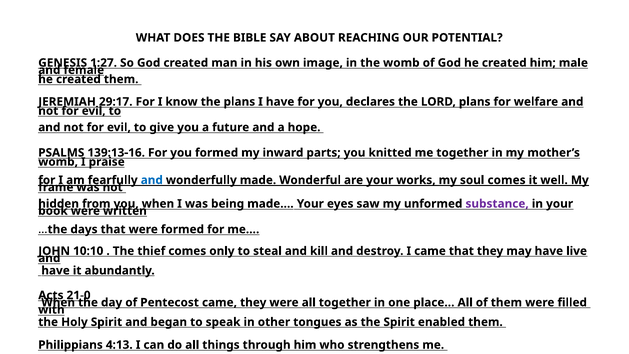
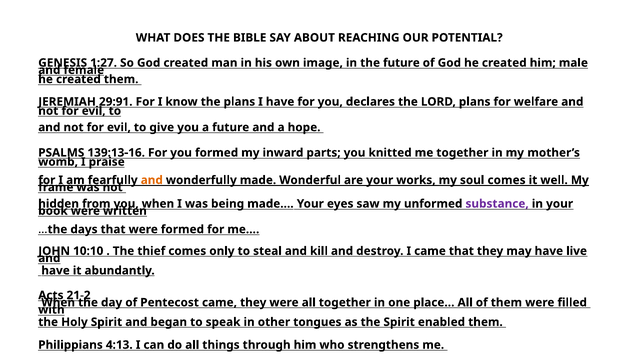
the womb: womb -> future
29:17: 29:17 -> 29:91
and at (152, 180) colour: blue -> orange
21-0: 21-0 -> 21-2
